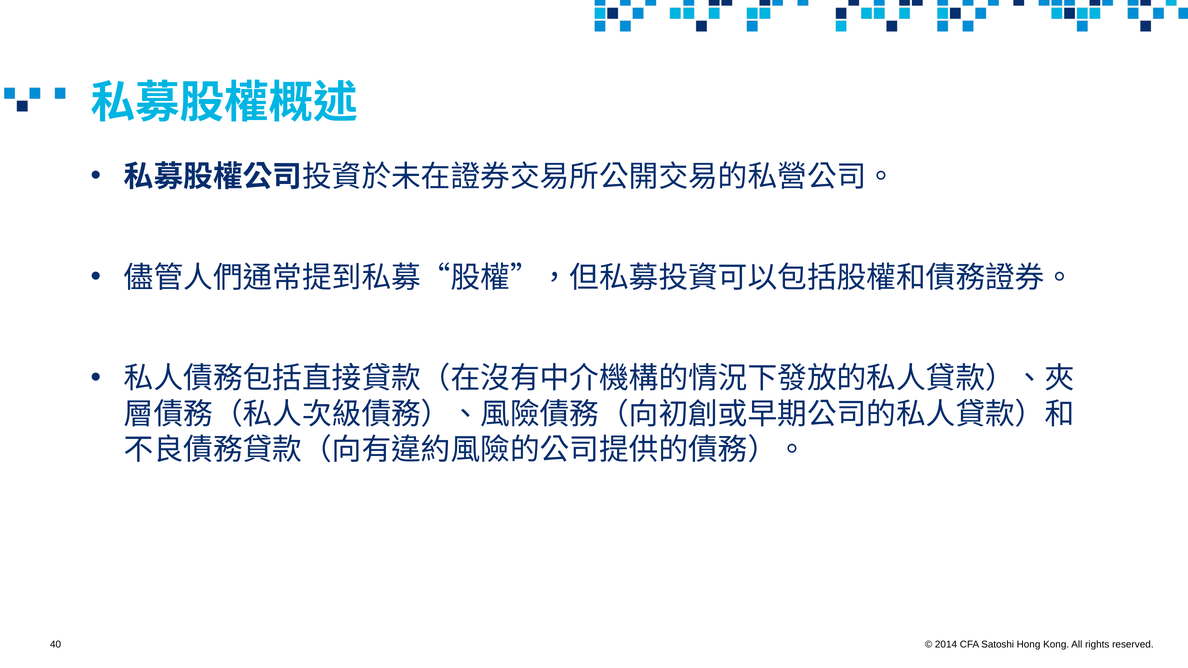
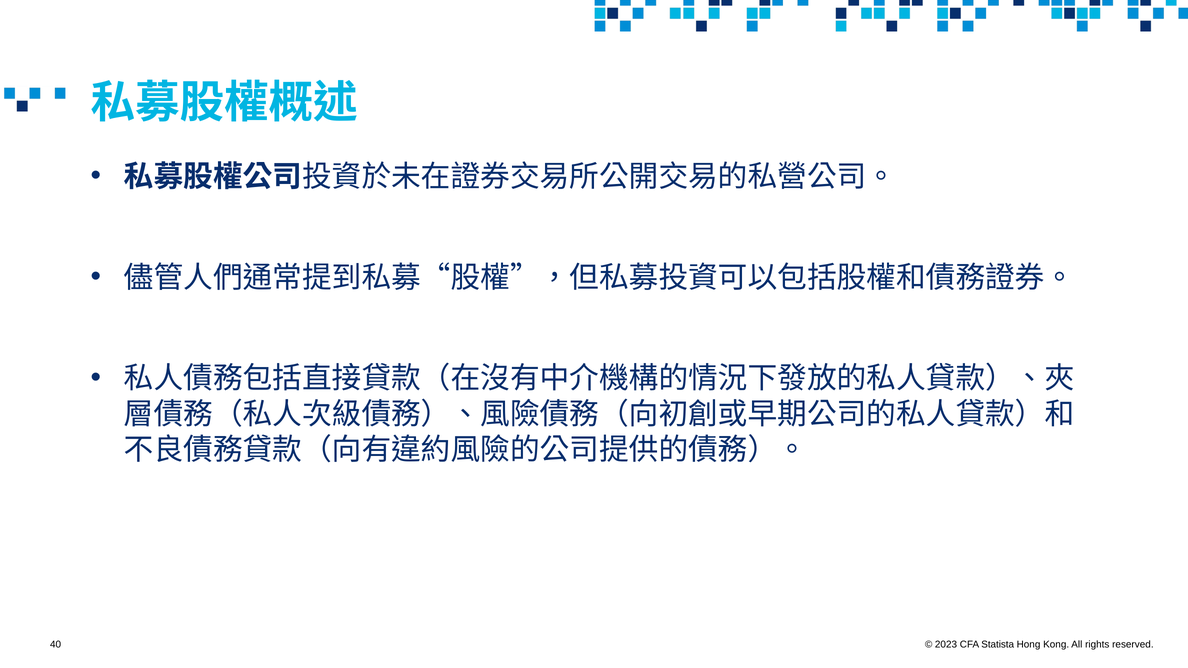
2014: 2014 -> 2023
Satoshi: Satoshi -> Statista
